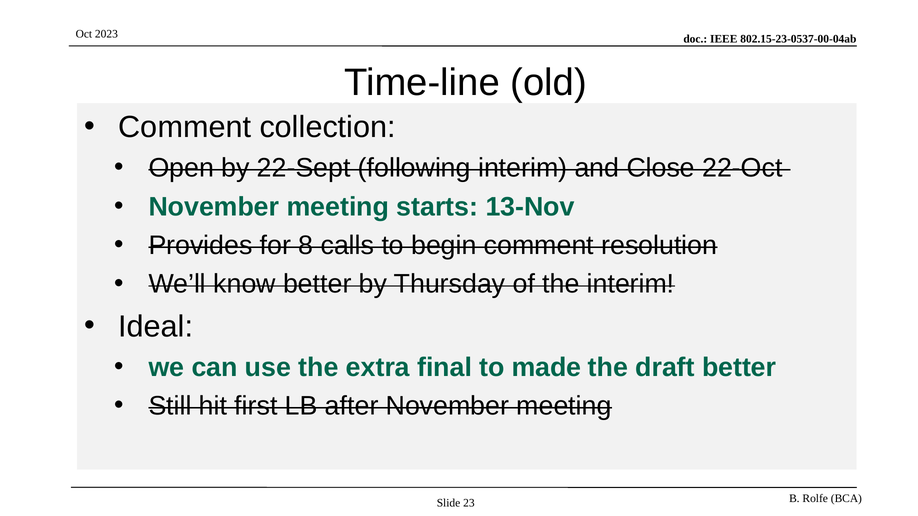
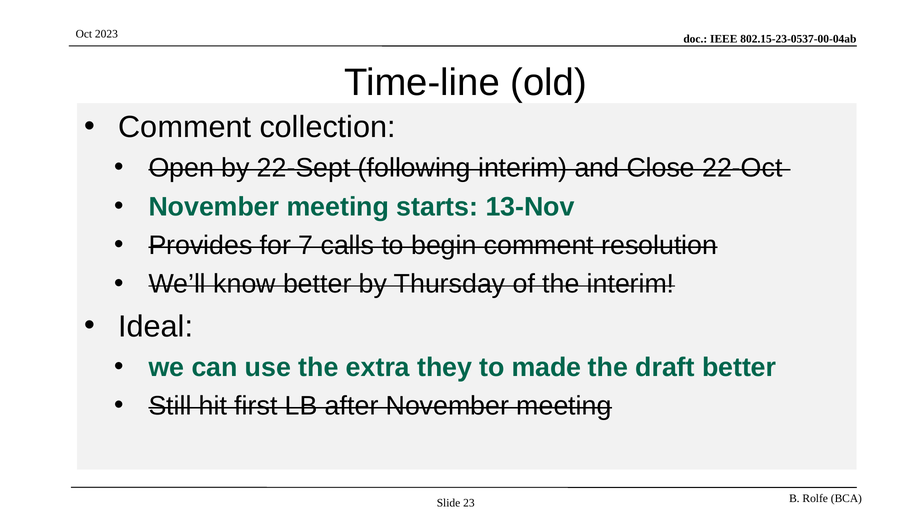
8: 8 -> 7
final: final -> they
